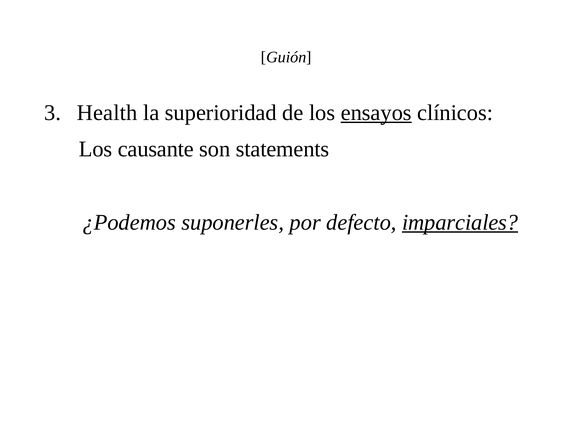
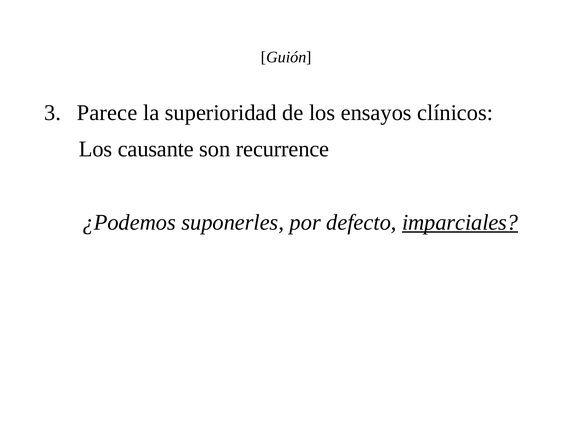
Health: Health -> Parece
ensayos underline: present -> none
statements: statements -> recurrence
